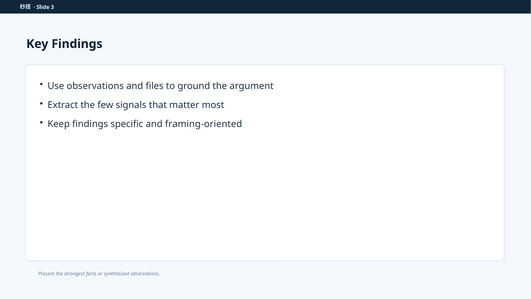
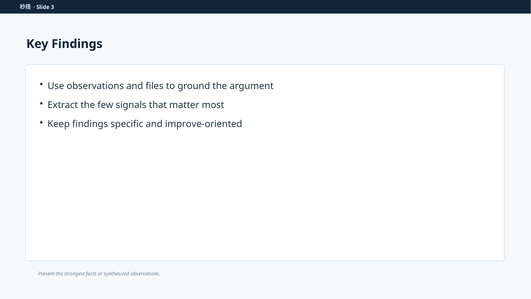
framing-oriented: framing-oriented -> improve-oriented
